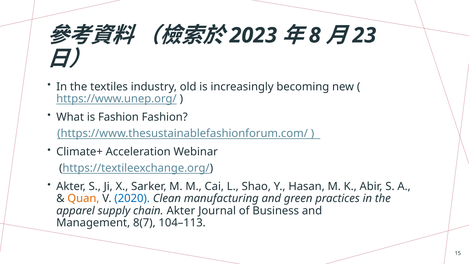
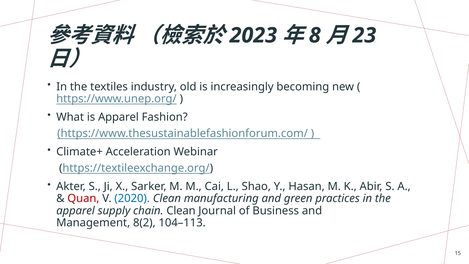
is Fashion: Fashion -> Apparel
Quan colour: orange -> red
chain Akter: Akter -> Clean
8(7: 8(7 -> 8(2
